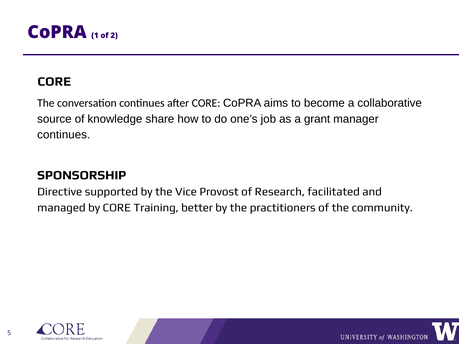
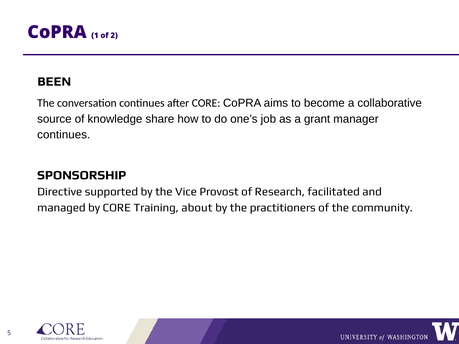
CORE at (54, 82): CORE -> BEEN
better: better -> about
